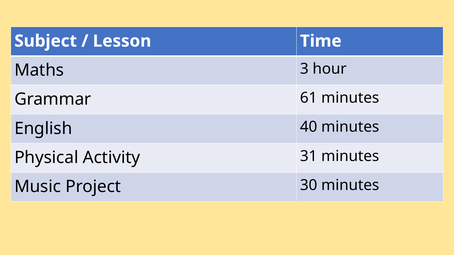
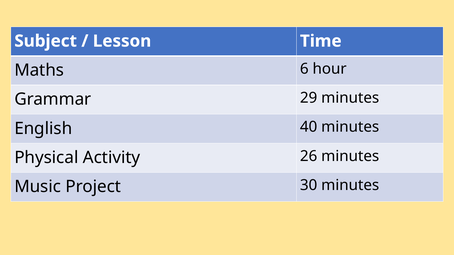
3: 3 -> 6
61: 61 -> 29
31: 31 -> 26
